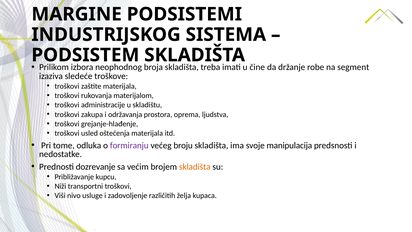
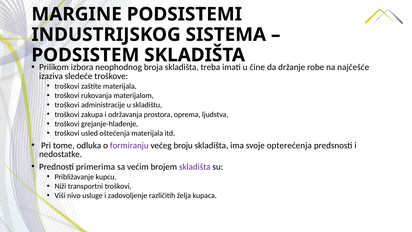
segment: segment -> najčešće
manipulacija: manipulacija -> opterećenja
dozrevanje: dozrevanje -> primerima
skladišta at (195, 167) colour: orange -> purple
